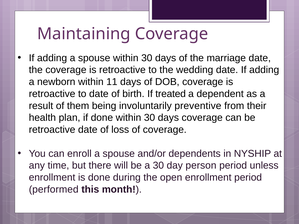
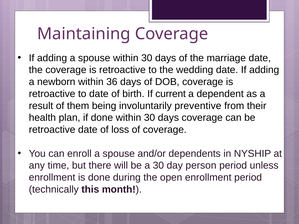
11: 11 -> 36
treated: treated -> current
performed: performed -> technically
